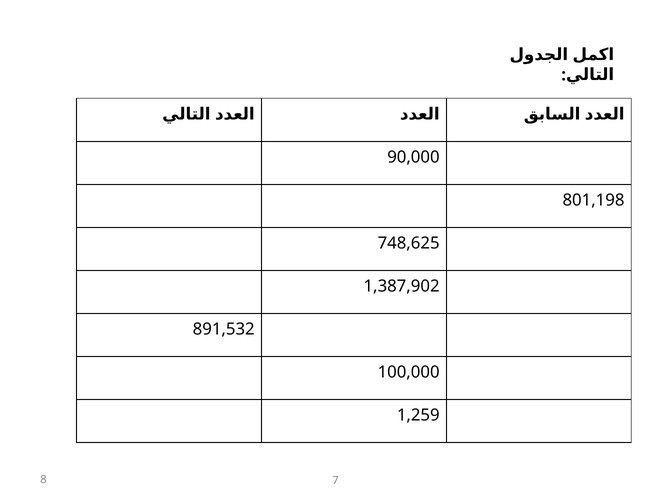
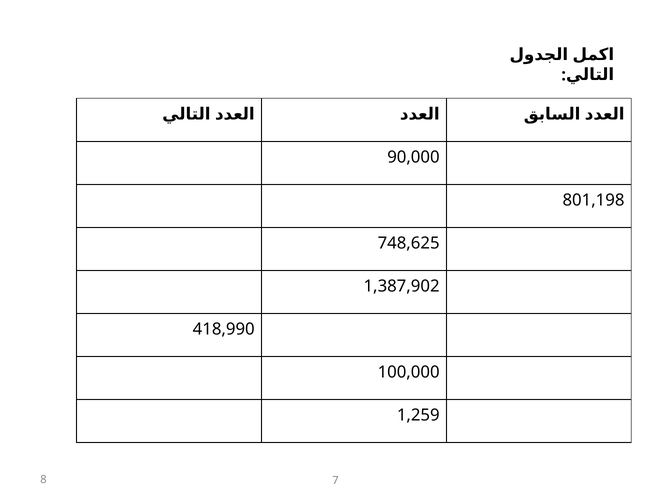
891,532: 891,532 -> 418,990
